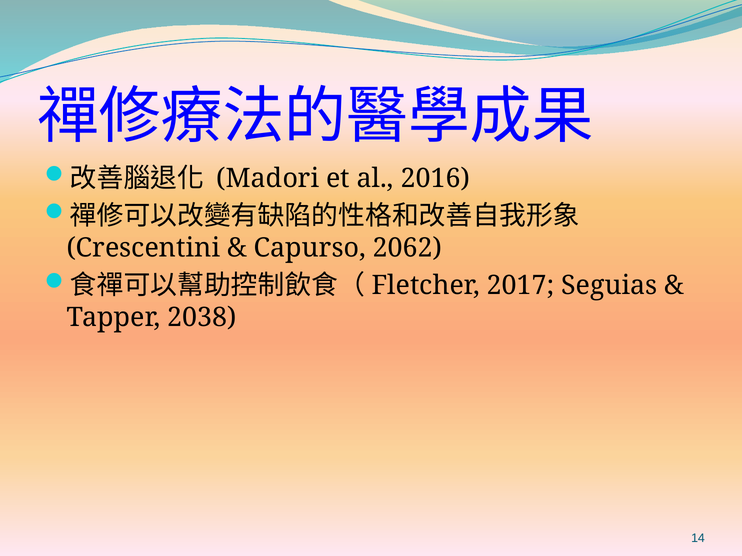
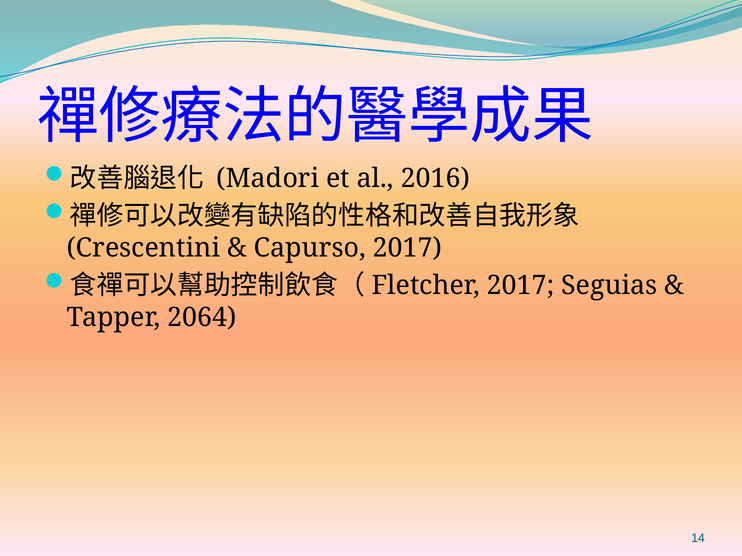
Capurso 2062: 2062 -> 2017
2038: 2038 -> 2064
